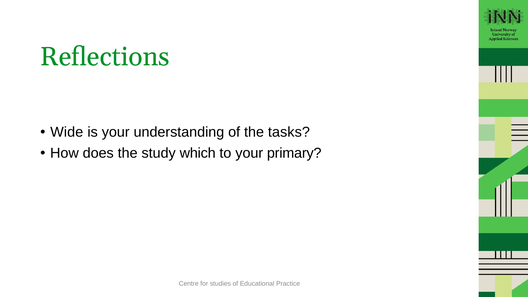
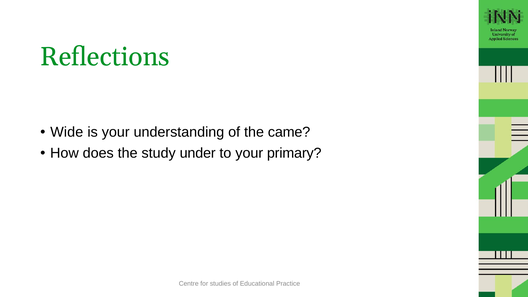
tasks: tasks -> came
which: which -> under
